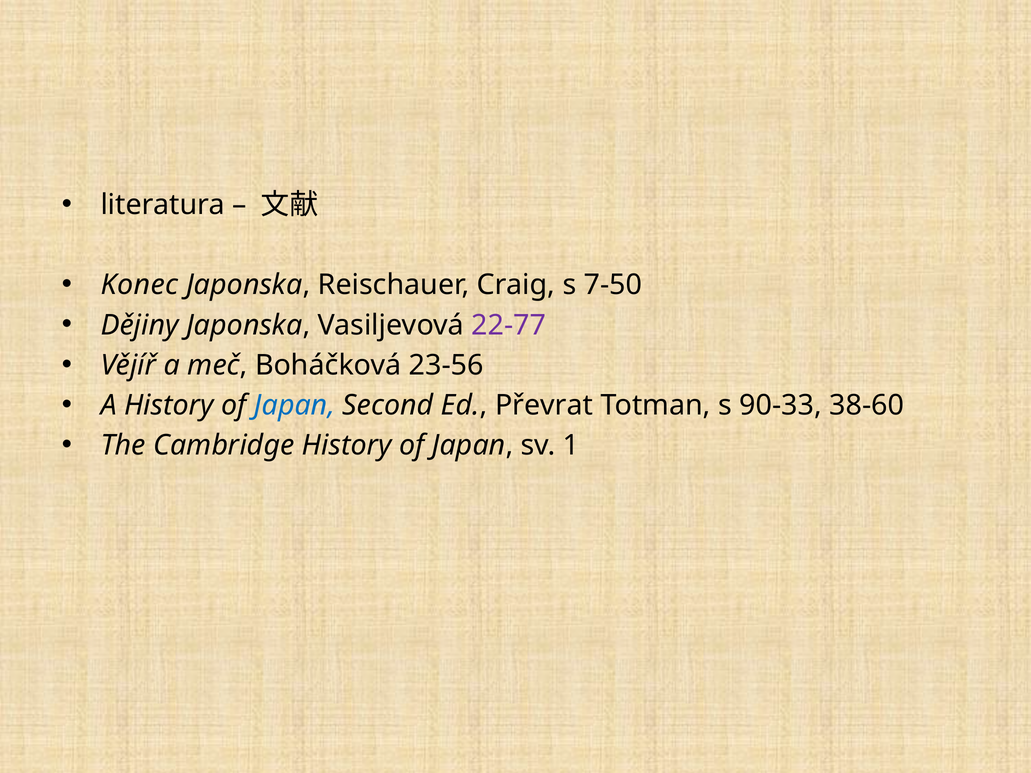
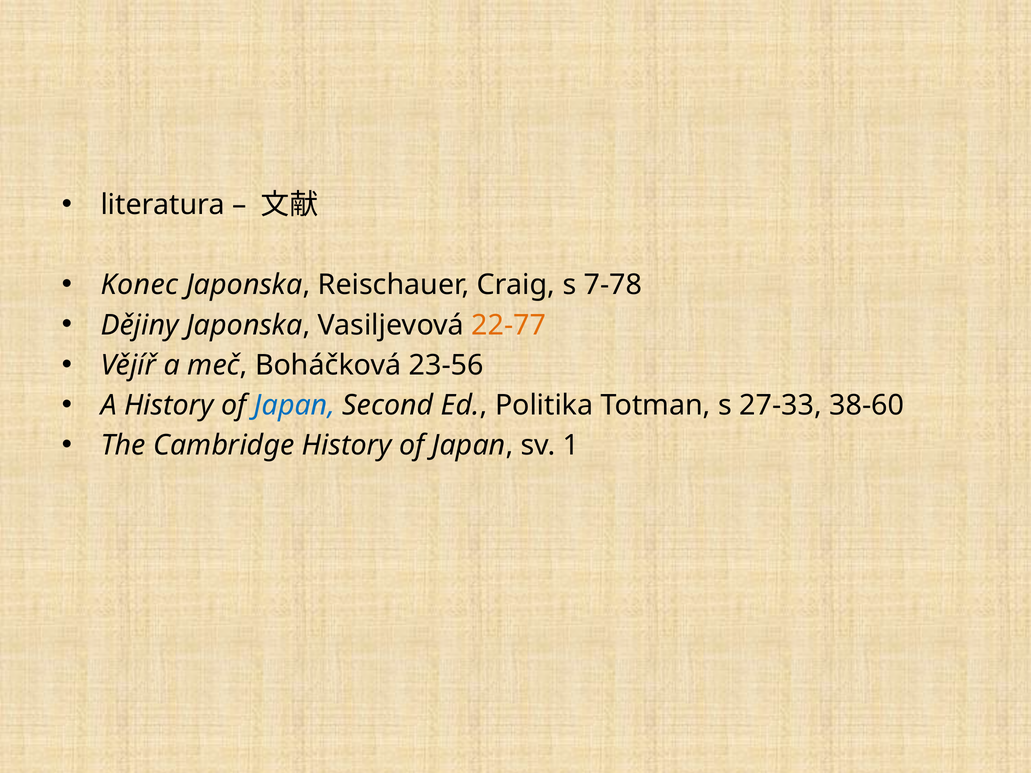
7-50: 7-50 -> 7-78
22-77 colour: purple -> orange
Převrat: Převrat -> Politika
90-33: 90-33 -> 27-33
